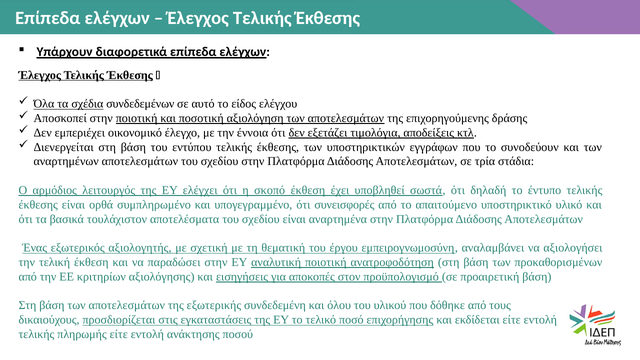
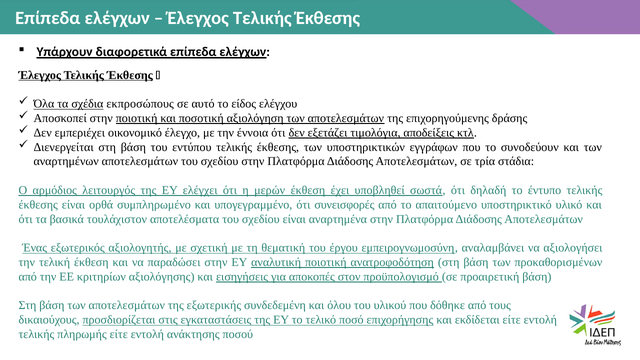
συνδεδεμένων: συνδεδεμένων -> εκπροσώπους
σκοπό: σκοπό -> μερών
